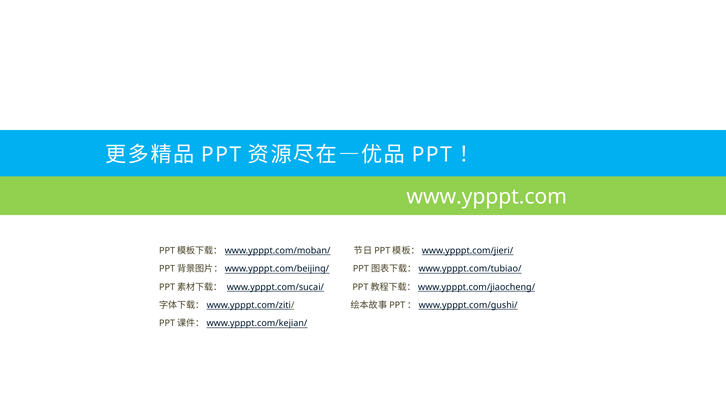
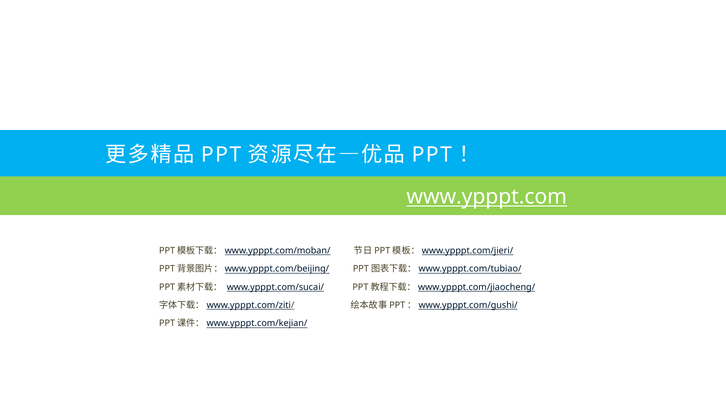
www.ypppt.com underline: none -> present
